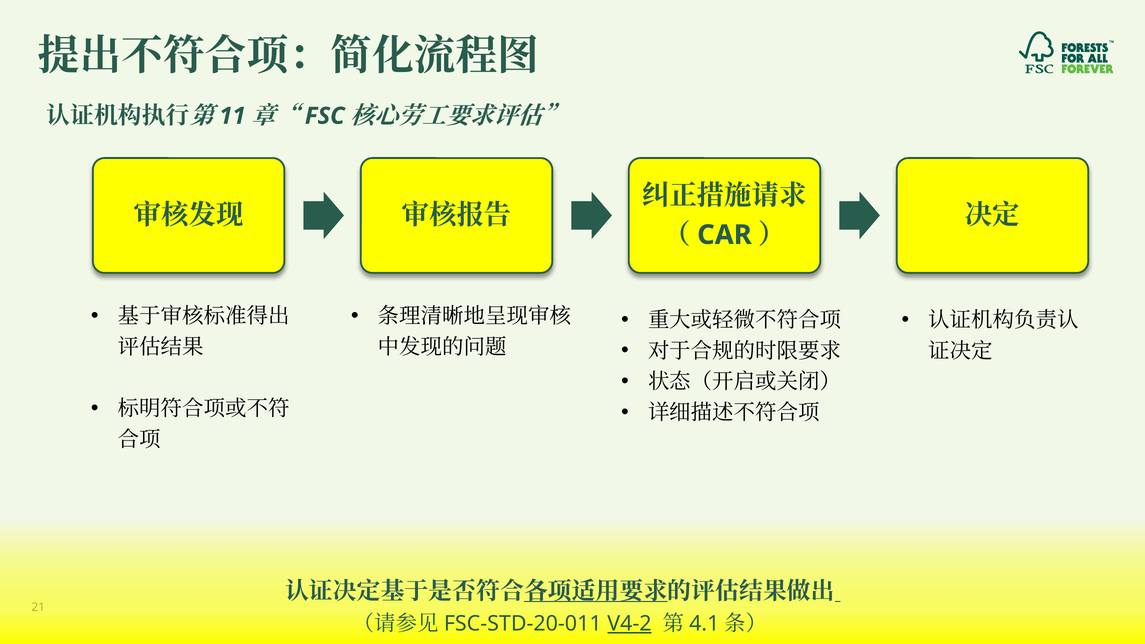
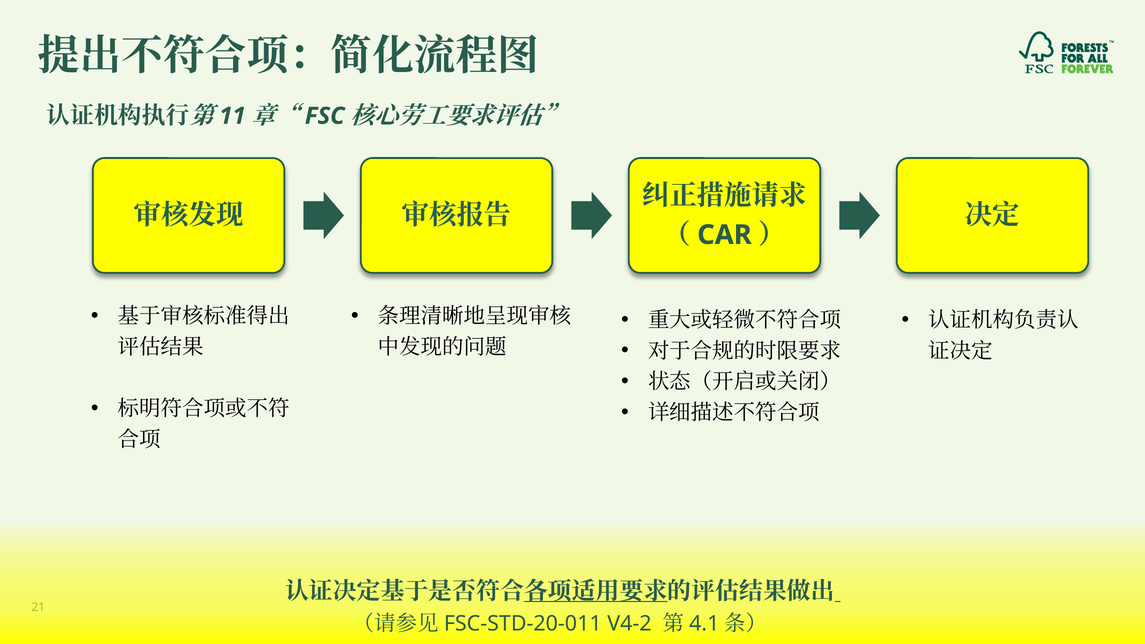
V4-2 underline: present -> none
